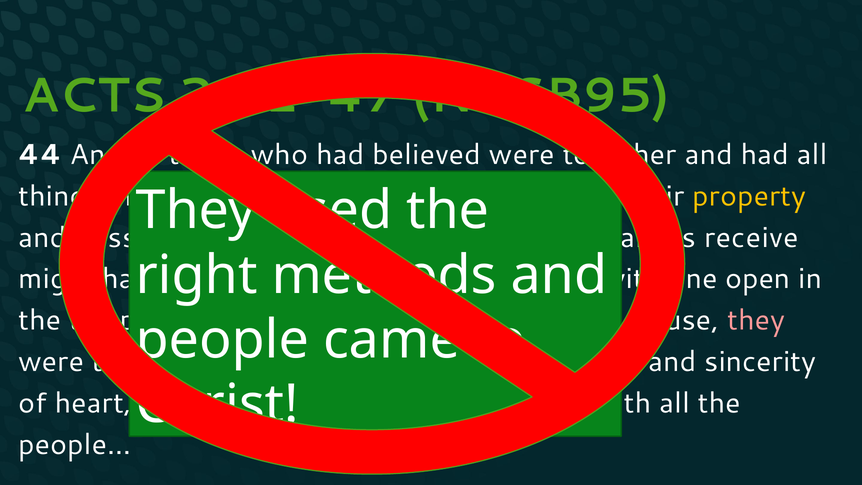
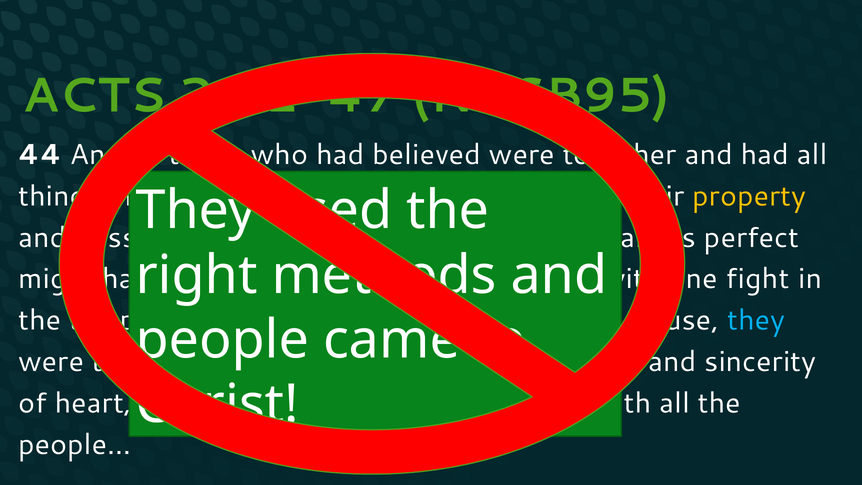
receive: receive -> perfect
open: open -> fight
they at (756, 320) colour: pink -> light blue
